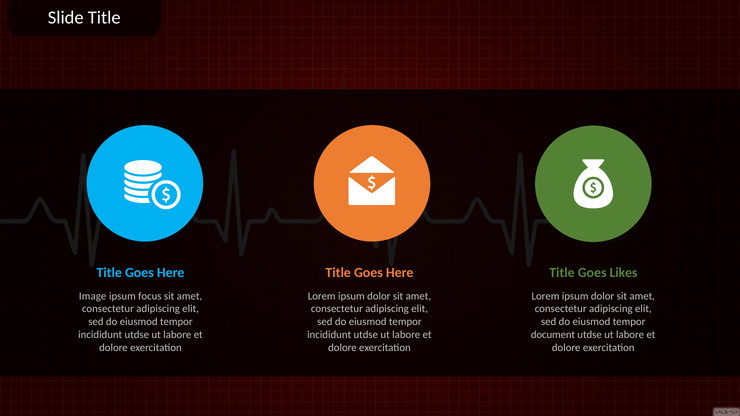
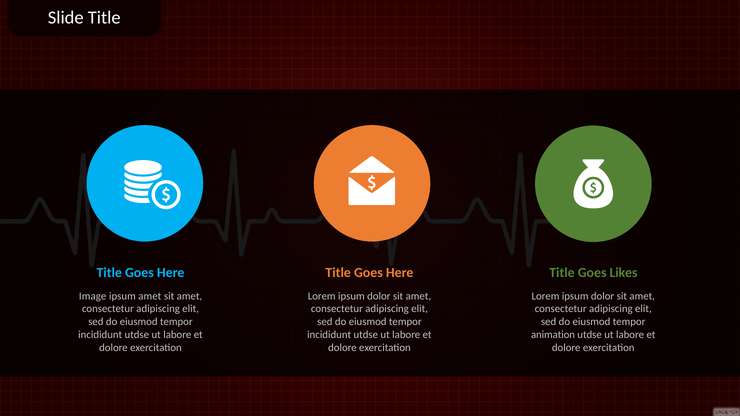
ipsum focus: focus -> amet
document: document -> animation
